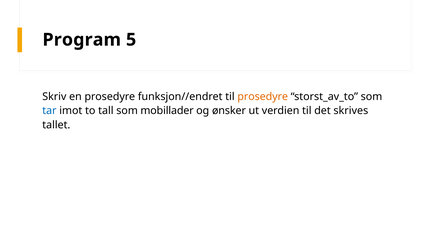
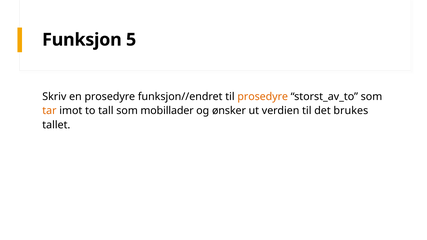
Program: Program -> Funksjon
tar colour: blue -> orange
skrives: skrives -> brukes
